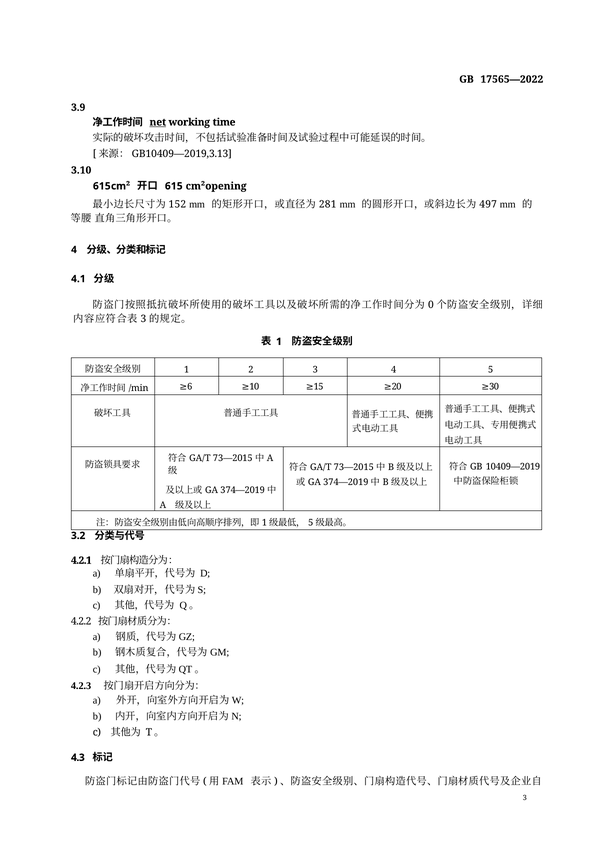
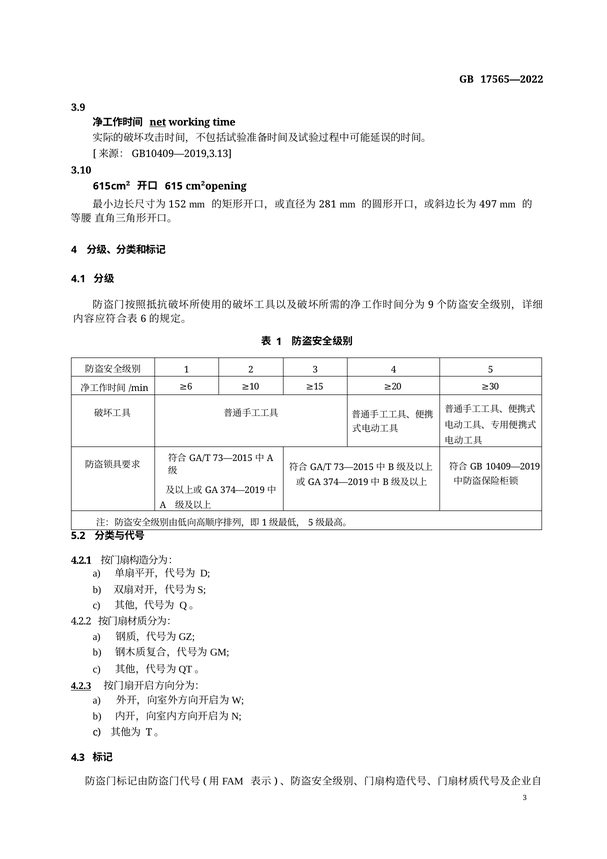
0: 0 -> 9
3 at (143, 319): 3 -> 6
3.2: 3.2 -> 5.2
4.2.3 underline: none -> present
